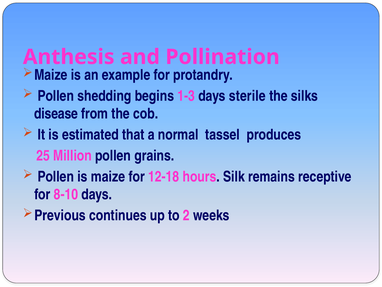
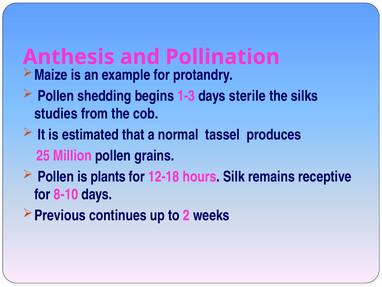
disease: disease -> studies
is maize: maize -> plants
